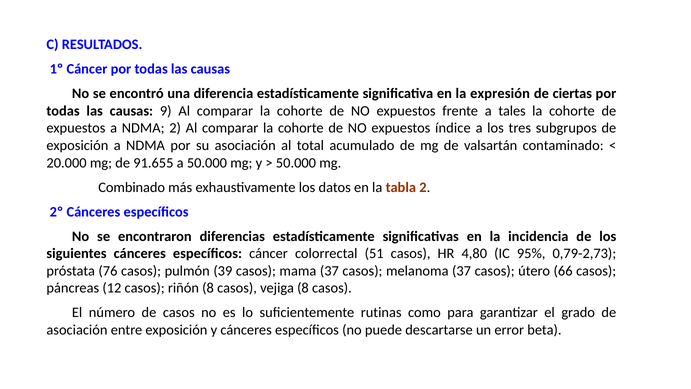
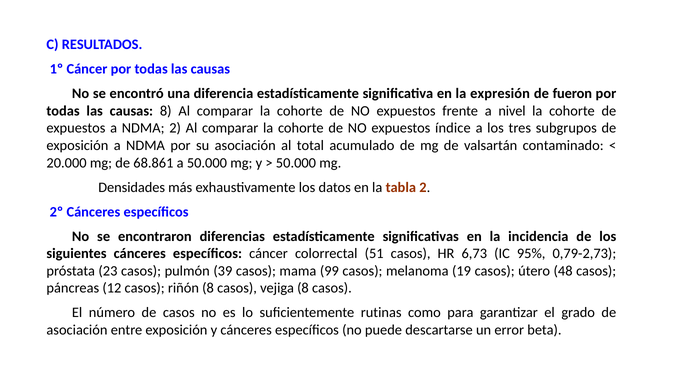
ciertas: ciertas -> fueron
causas 9: 9 -> 8
tales: tales -> nivel
91.655: 91.655 -> 68.861
Combinado: Combinado -> Densidades
4,80: 4,80 -> 6,73
76: 76 -> 23
mama 37: 37 -> 99
melanoma 37: 37 -> 19
66: 66 -> 48
